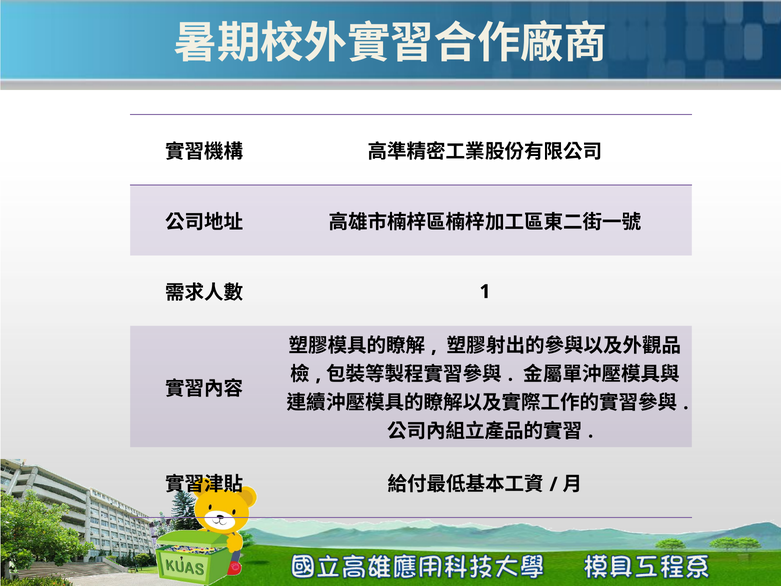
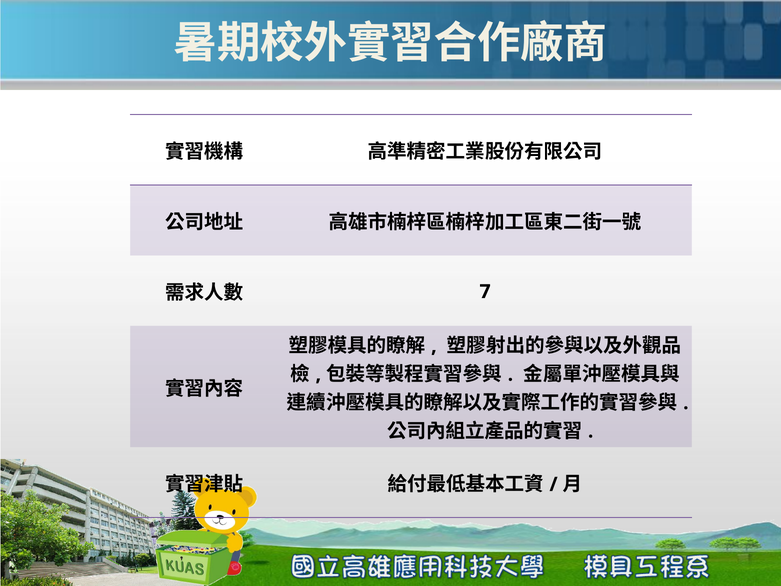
1: 1 -> 7
